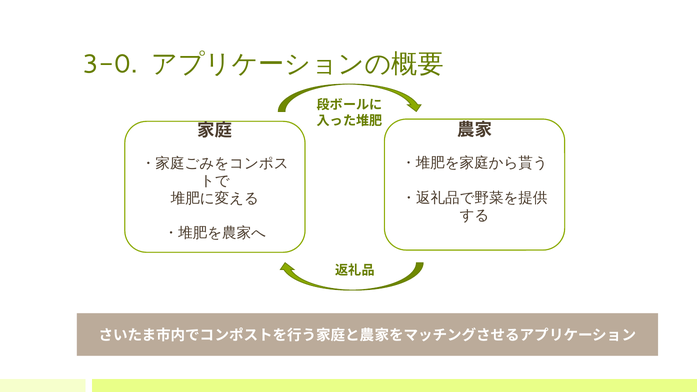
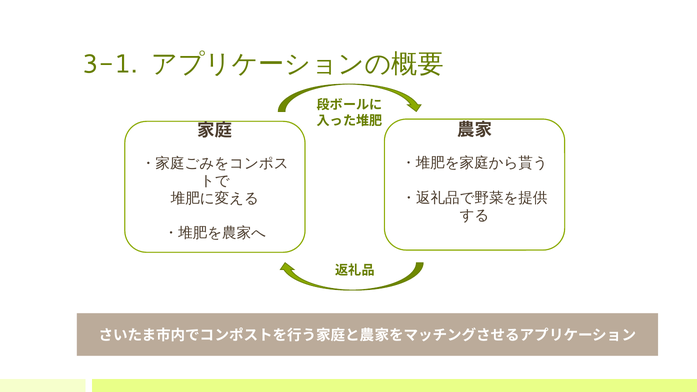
3-0: 3-0 -> 3-1
